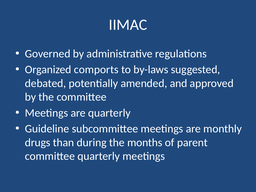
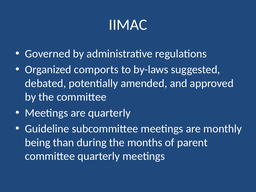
drugs: drugs -> being
